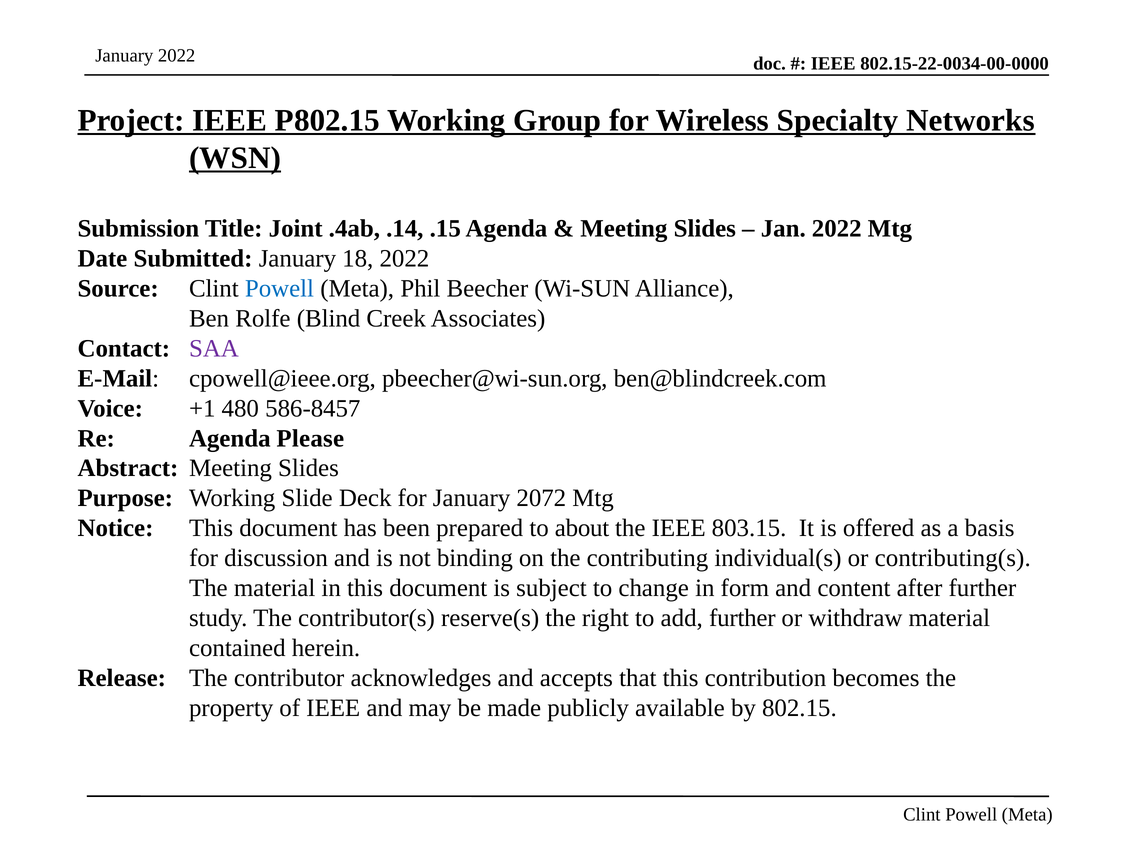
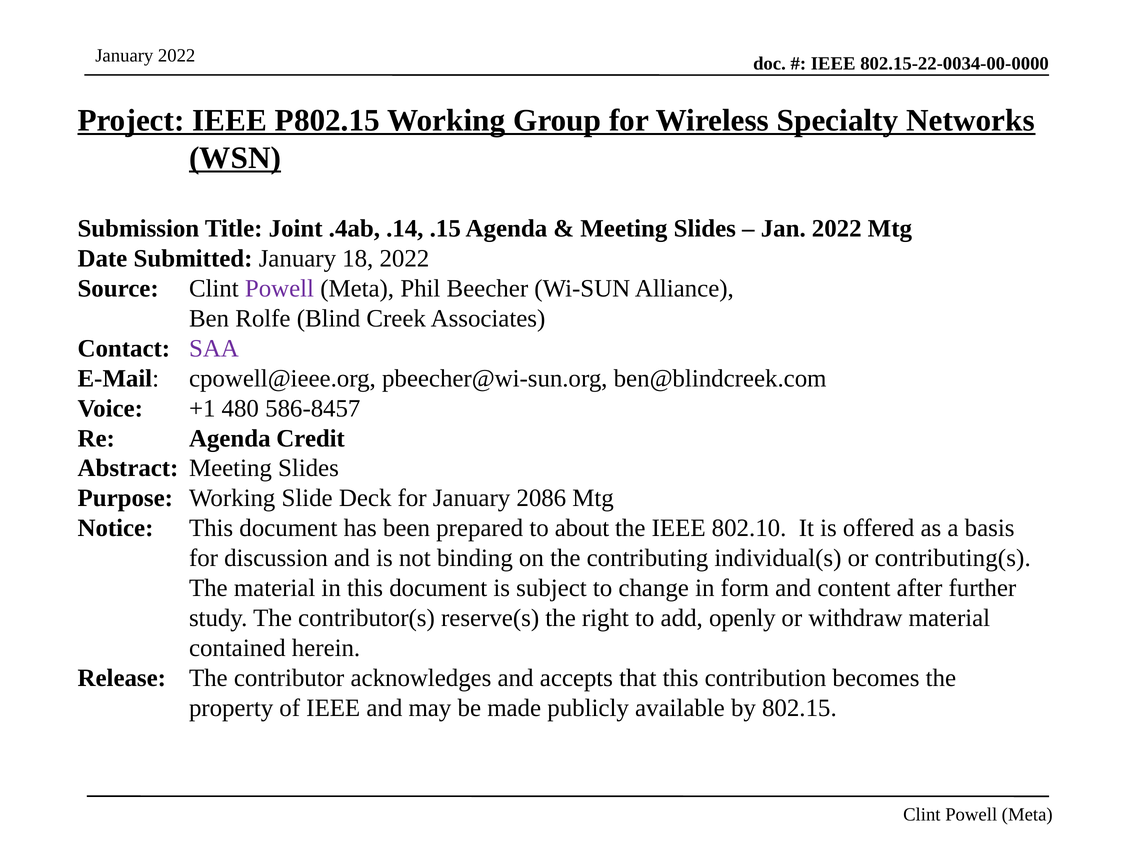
Powell at (279, 288) colour: blue -> purple
Please: Please -> Credit
2072: 2072 -> 2086
803.15: 803.15 -> 802.10
add further: further -> openly
